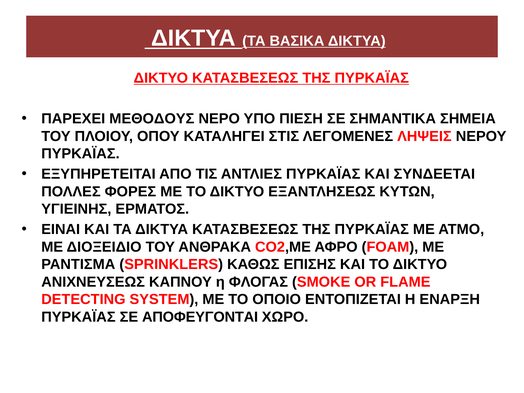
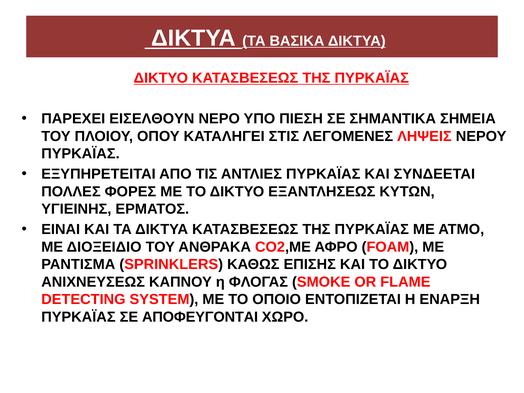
ΜΕΘΟΔΟΥΣ: ΜΕΘΟΔΟΥΣ -> ΕΙΣΕΛΘΟΥΝ
